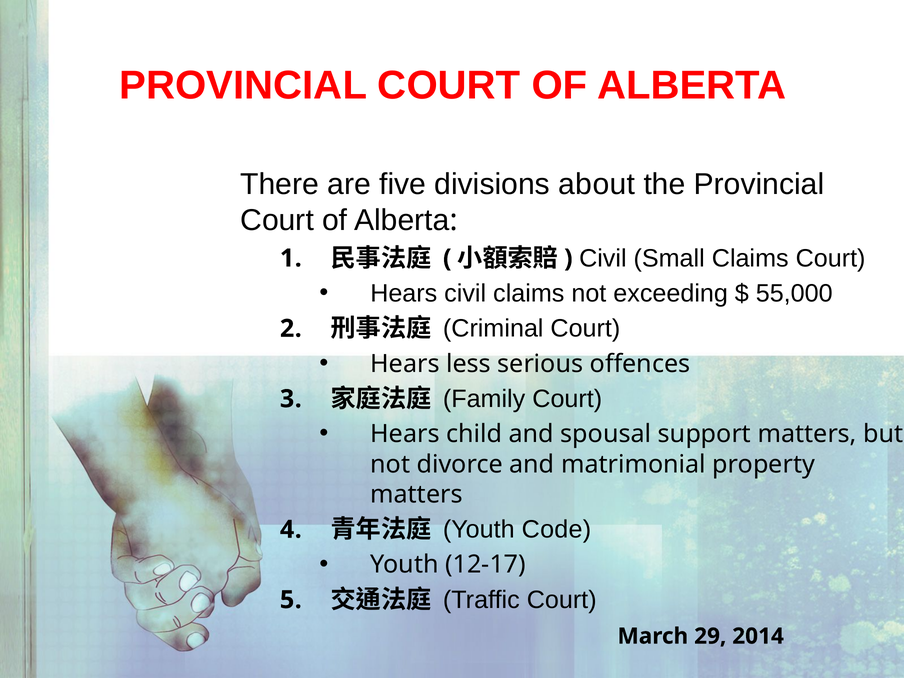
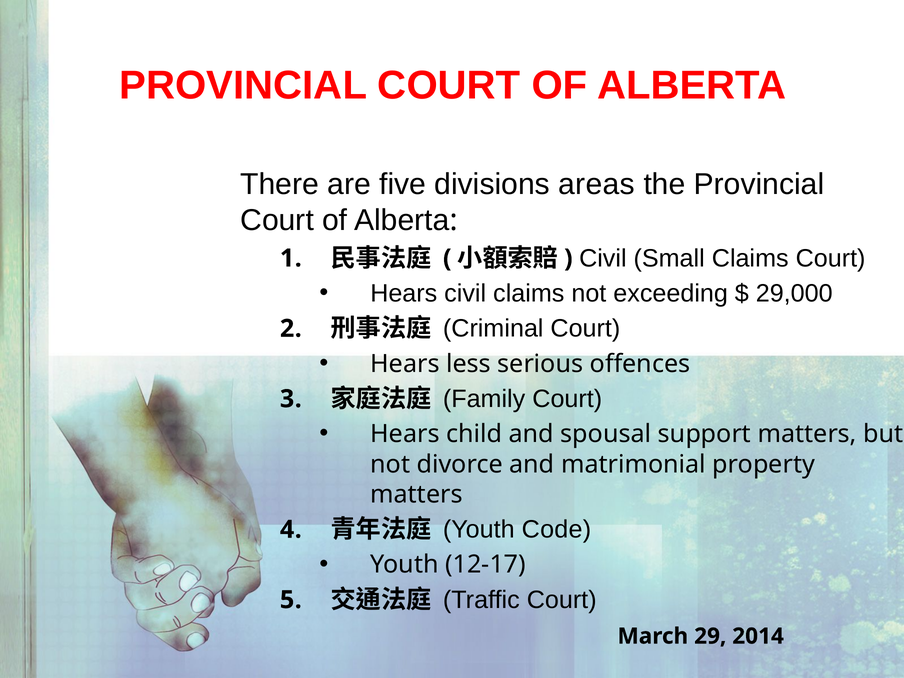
about: about -> areas
55,000: 55,000 -> 29,000
